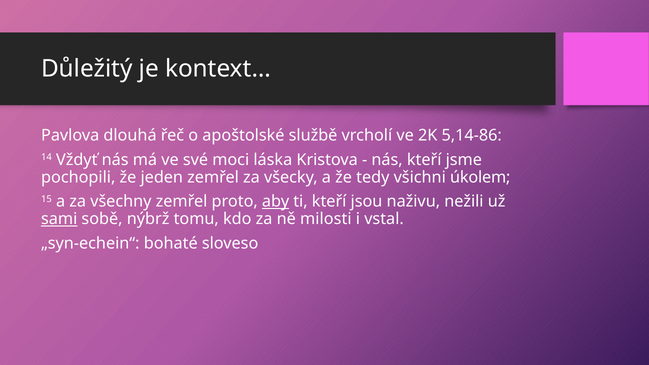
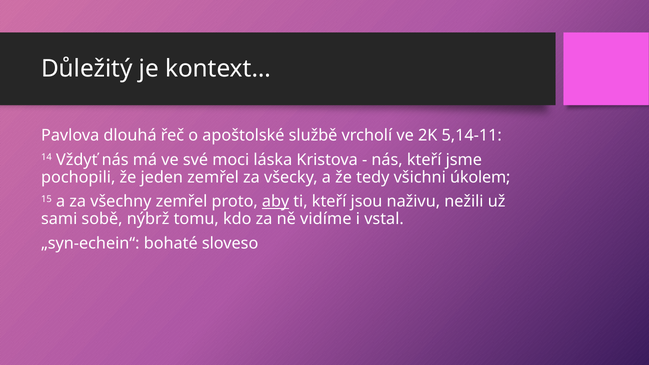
5,14-86: 5,14-86 -> 5,14-11
sami underline: present -> none
milosti: milosti -> vidíme
